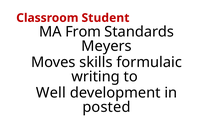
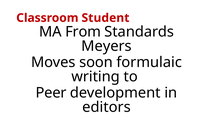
skills: skills -> soon
Well: Well -> Peer
posted: posted -> editors
